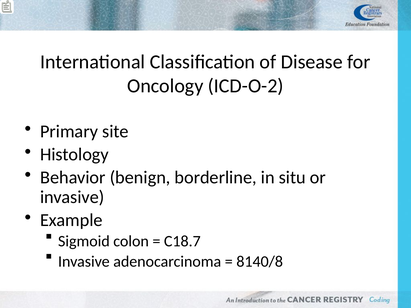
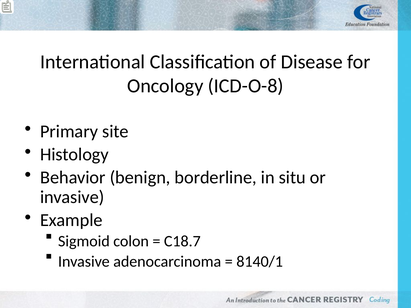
ICD-O-2: ICD-O-2 -> ICD-O-8
8140/8: 8140/8 -> 8140/1
